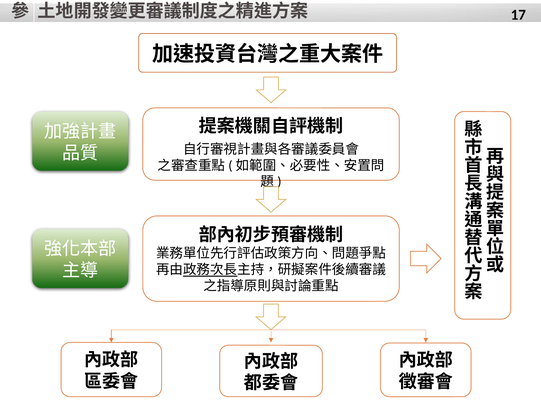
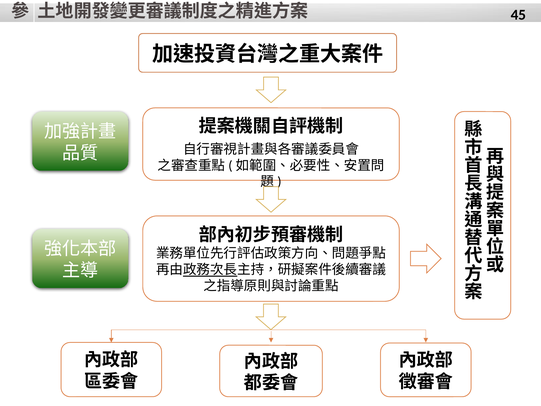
17: 17 -> 45
